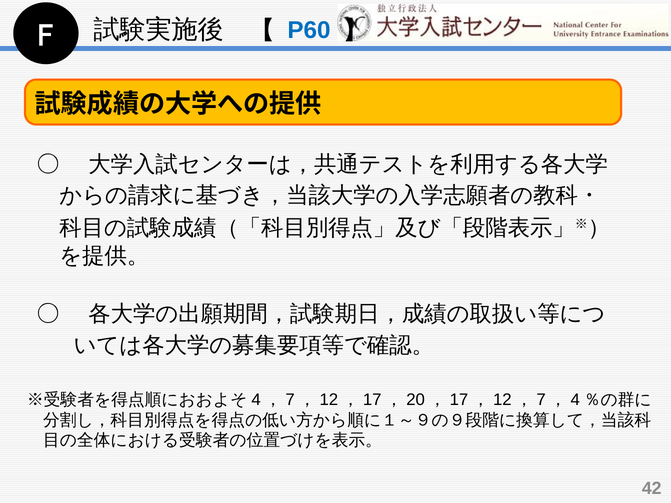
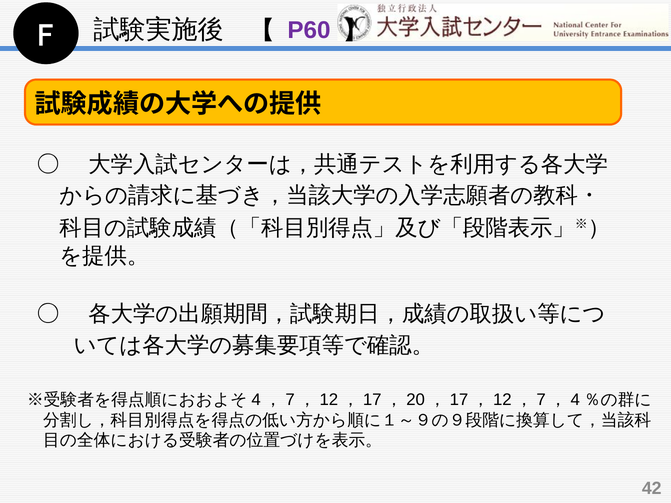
P60 colour: blue -> purple
